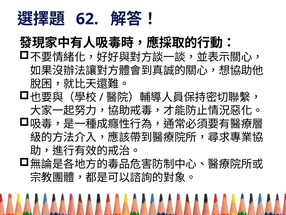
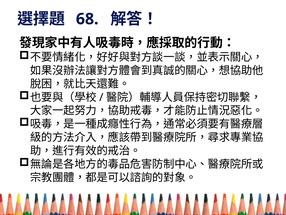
62: 62 -> 68
